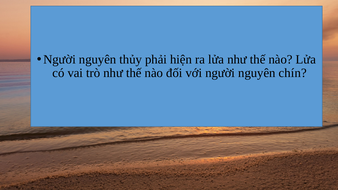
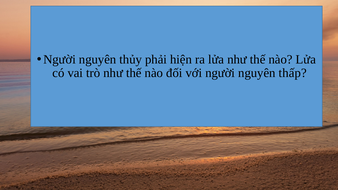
chín: chín -> thấp
